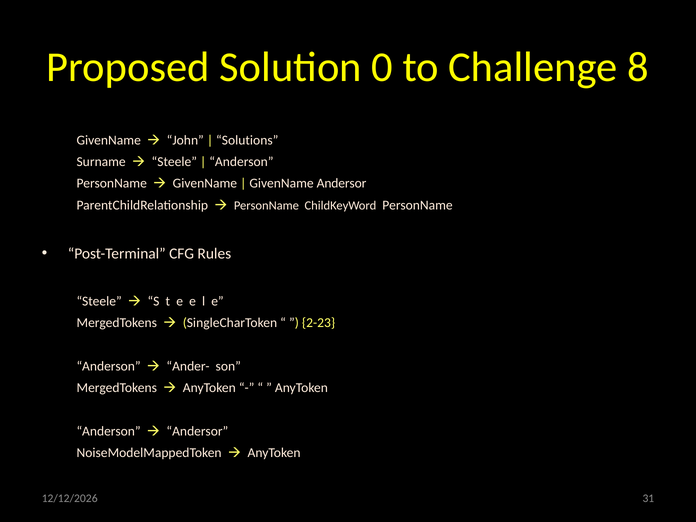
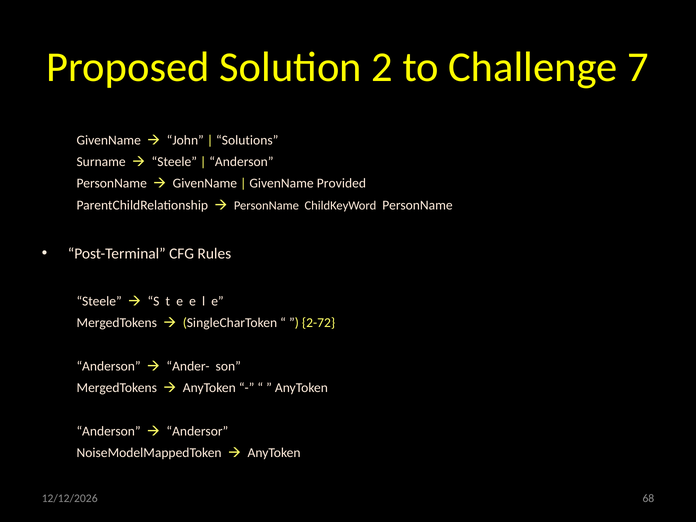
0: 0 -> 2
8: 8 -> 7
GivenName Andersor: Andersor -> Provided
2-23: 2-23 -> 2-72
31: 31 -> 68
